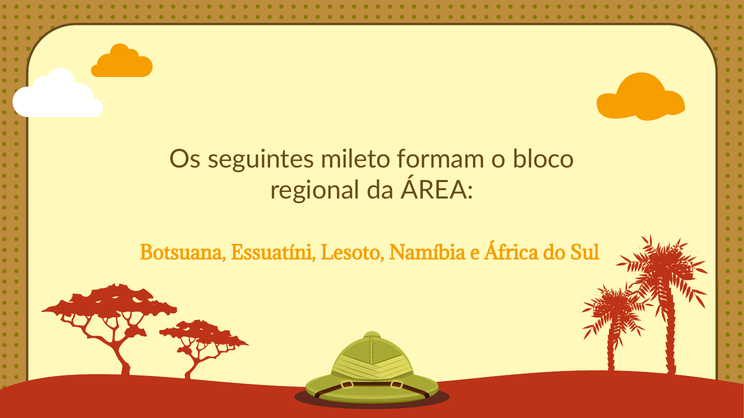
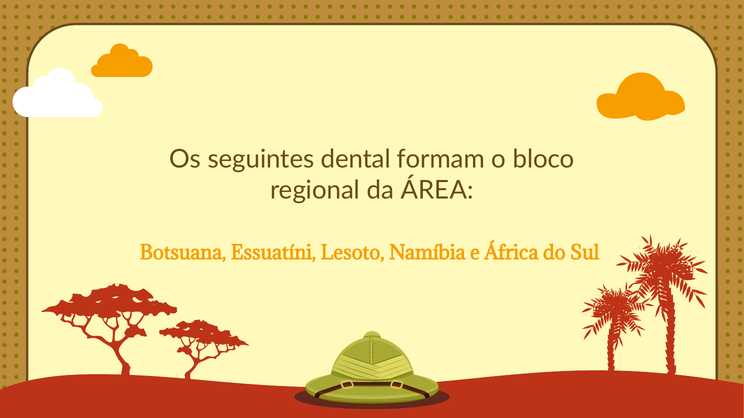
mileto: mileto -> dental
